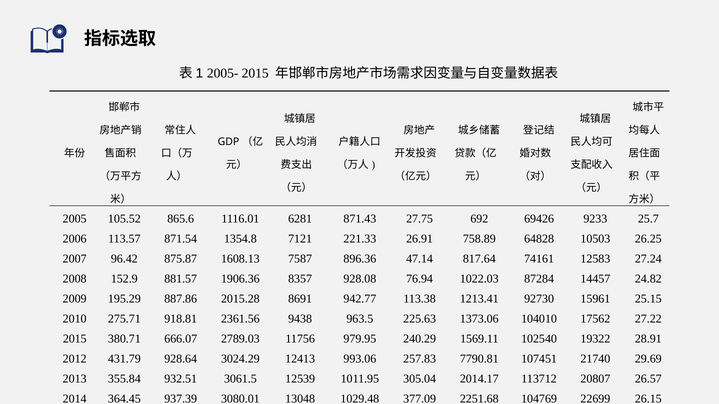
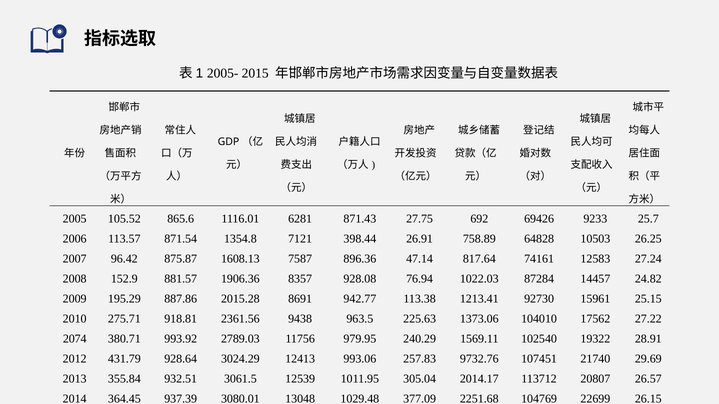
221.33: 221.33 -> 398.44
2015 at (75, 339): 2015 -> 2074
666.07: 666.07 -> 993.92
7790.81: 7790.81 -> 9732.76
